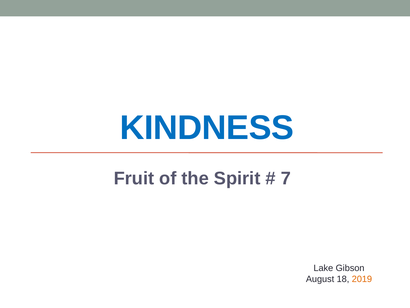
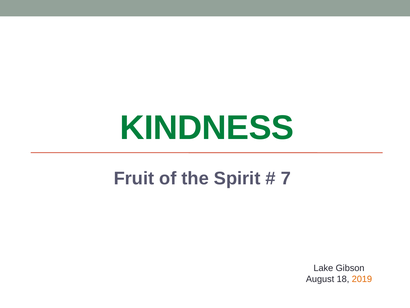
KINDNESS colour: blue -> green
